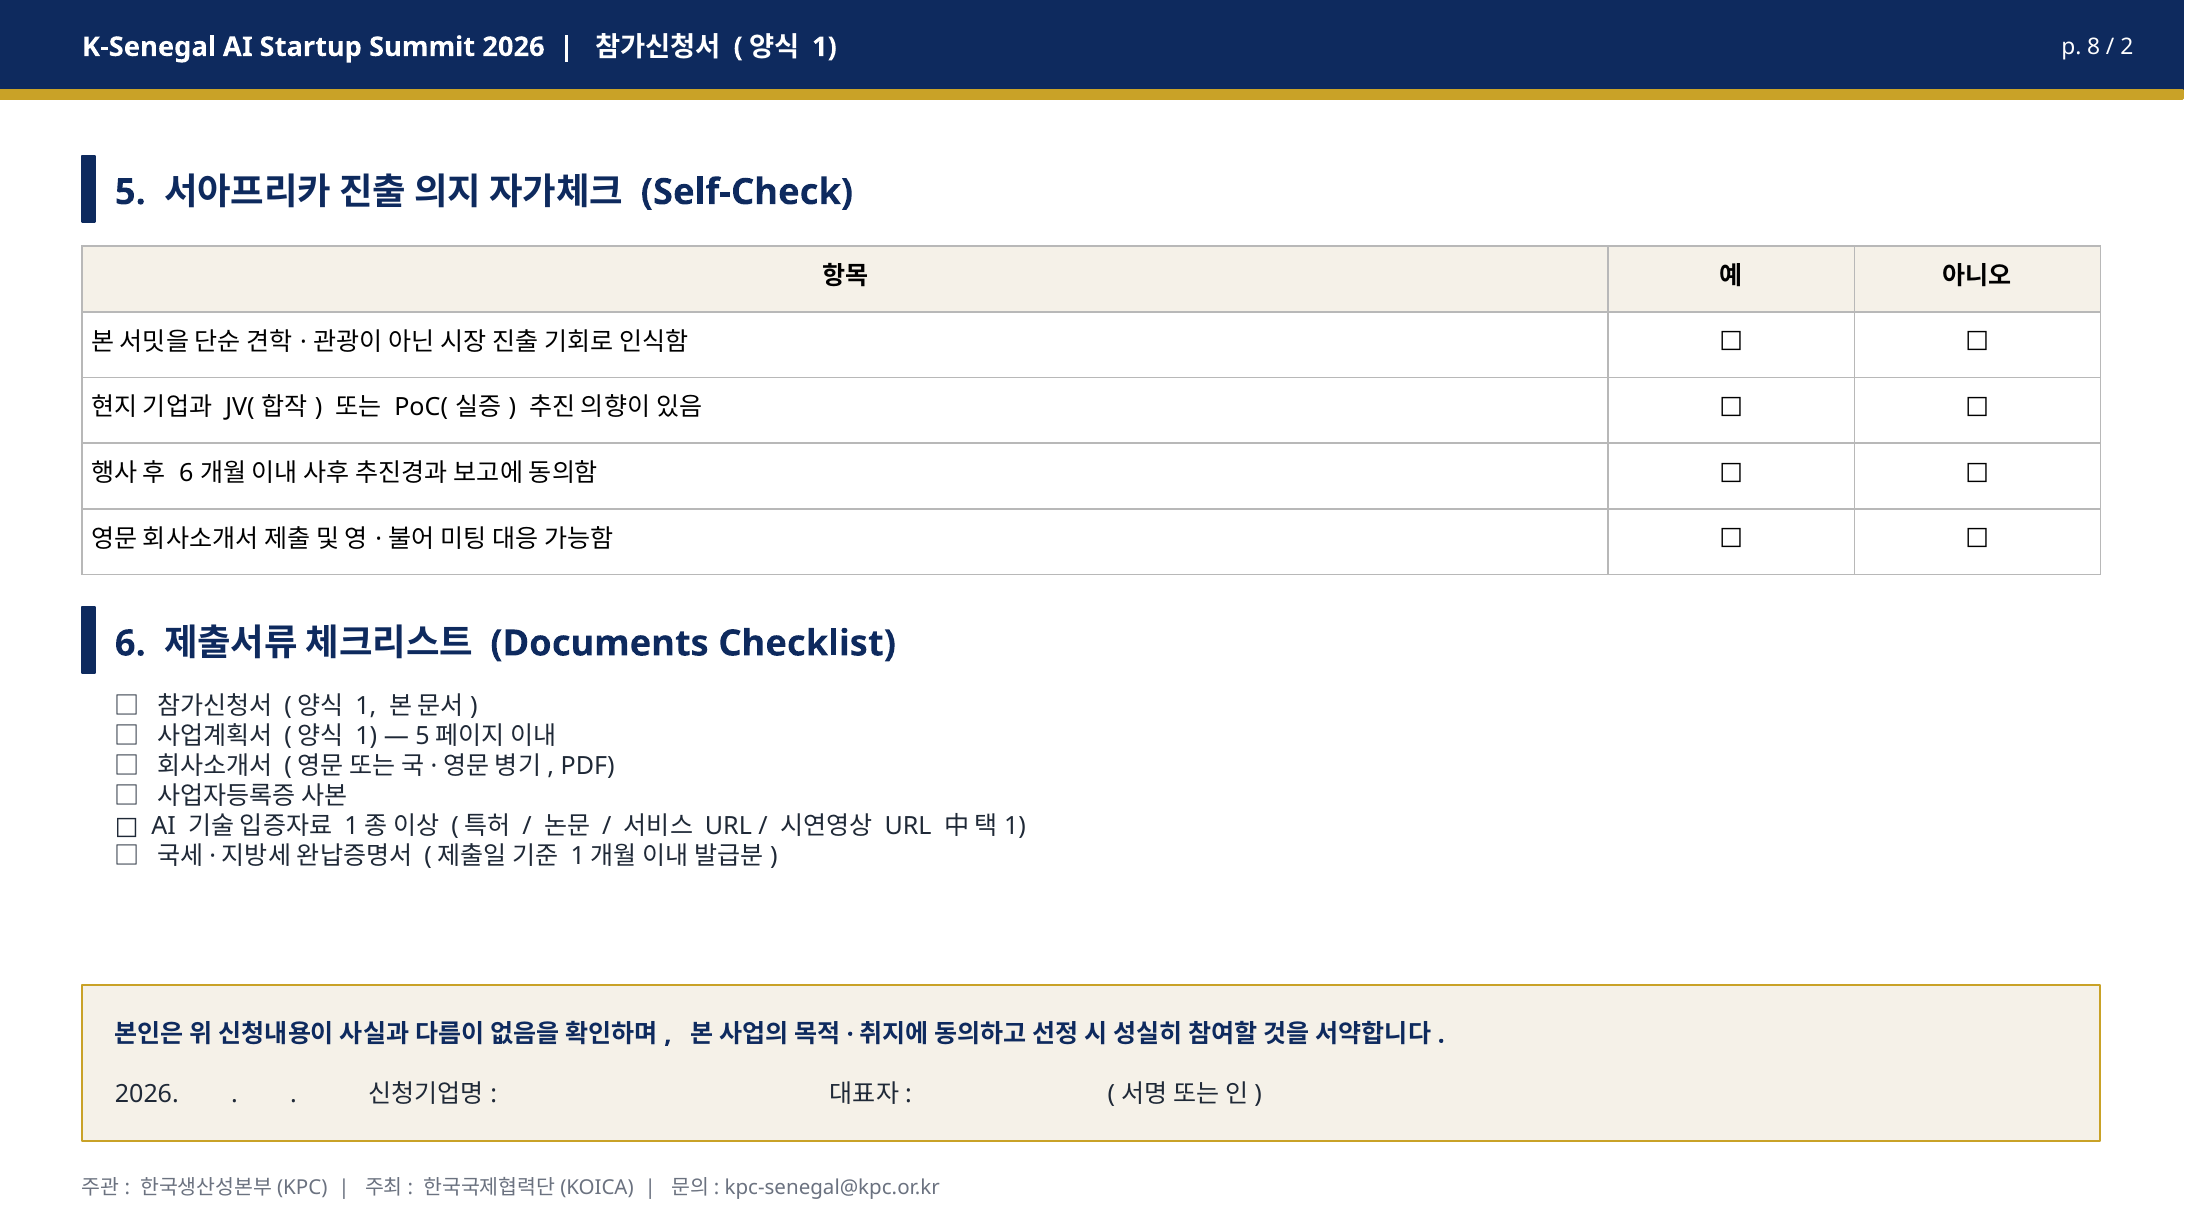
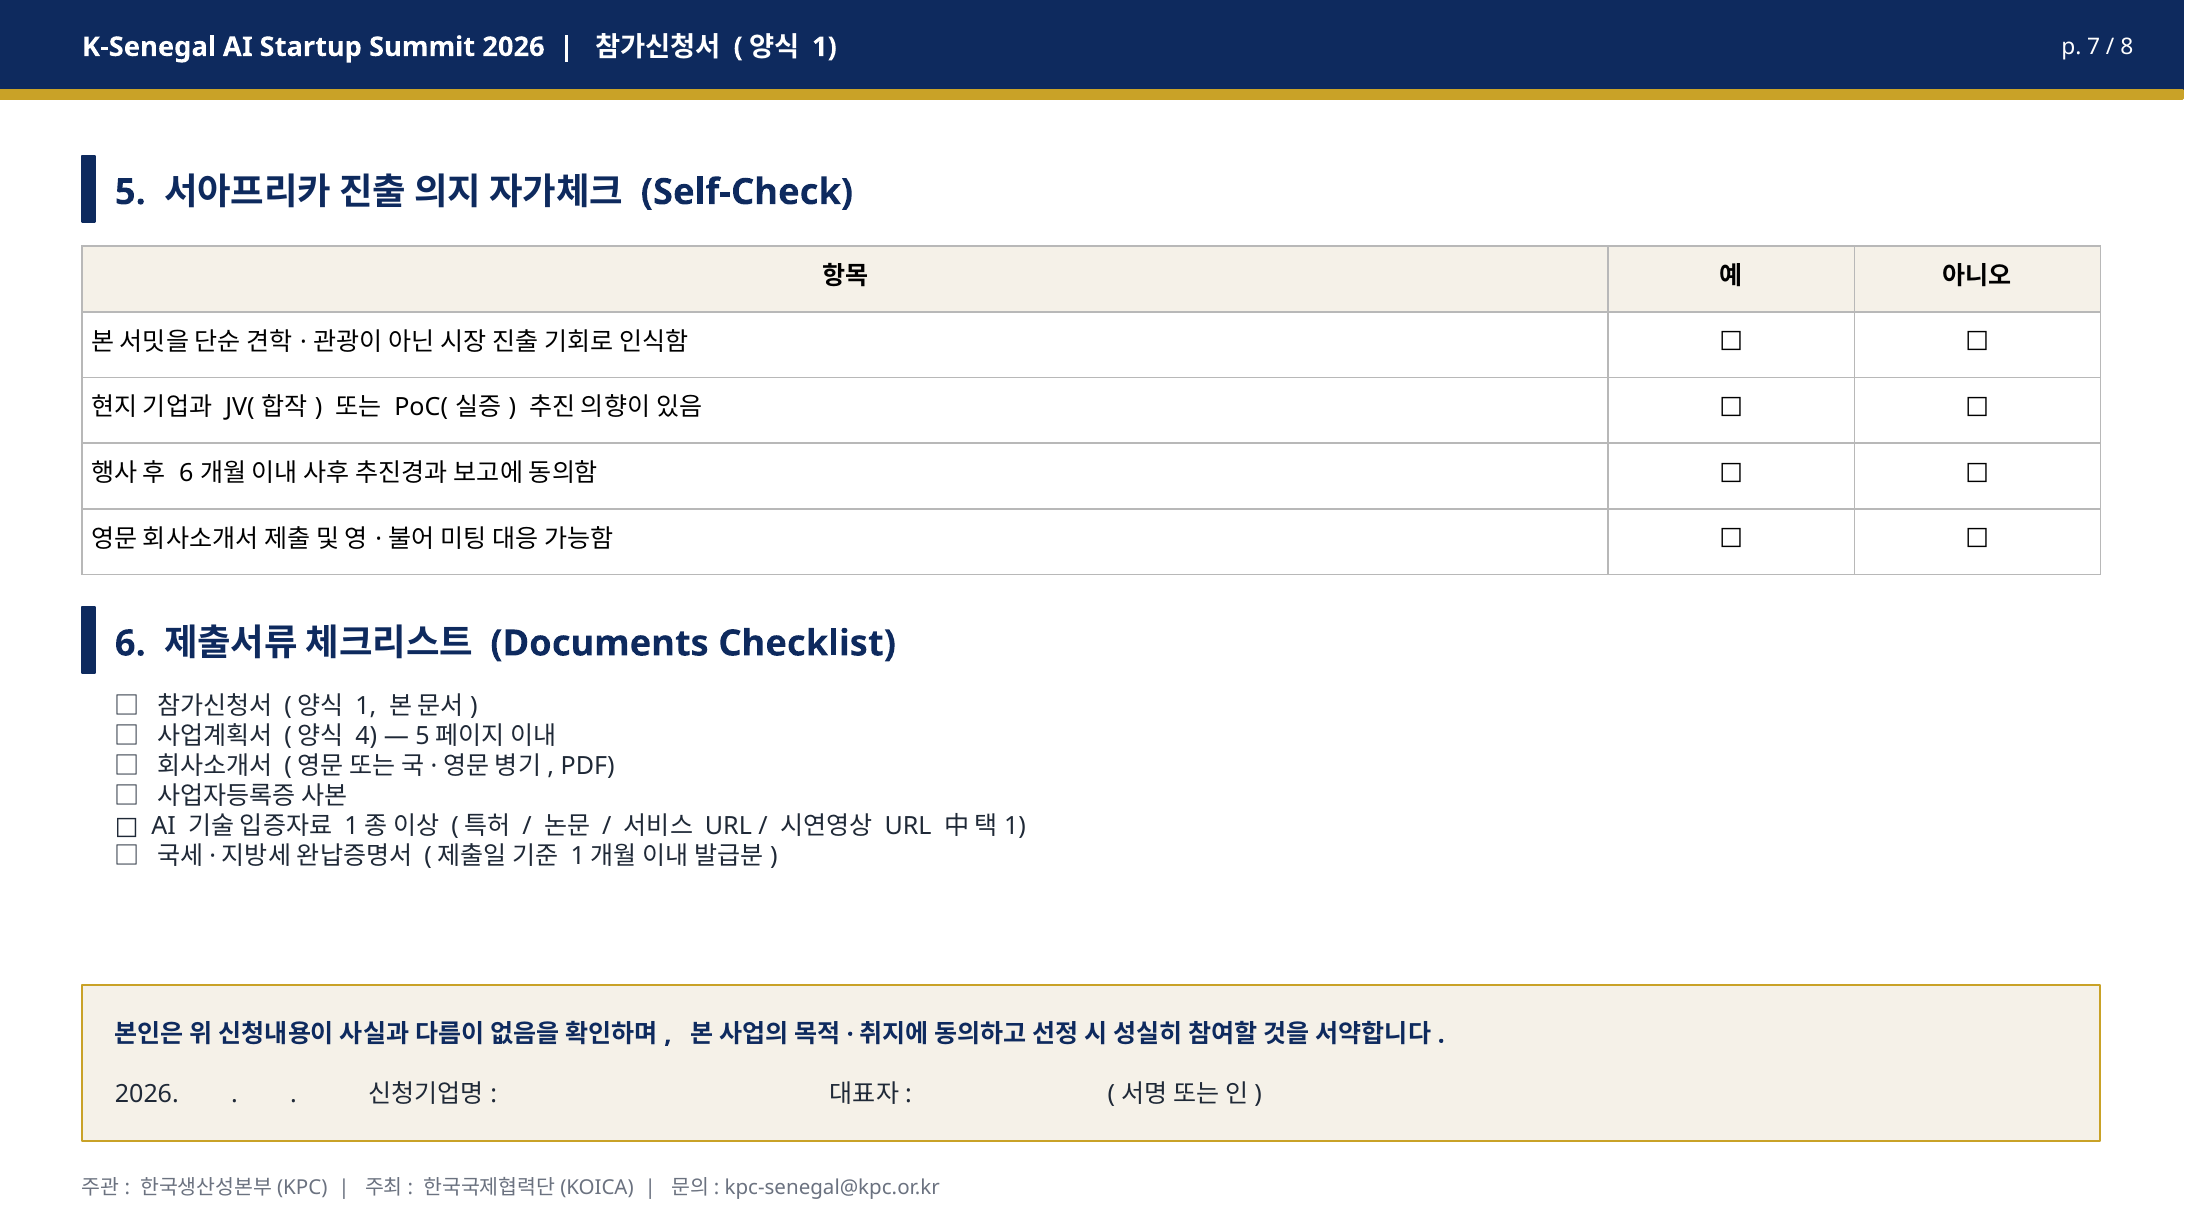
8: 8 -> 7
2: 2 -> 8
1 at (366, 736): 1 -> 4
